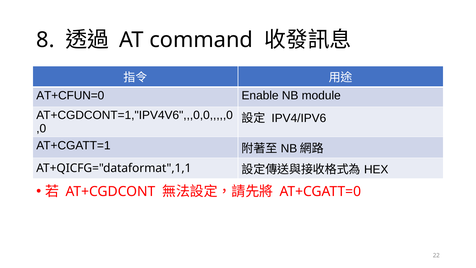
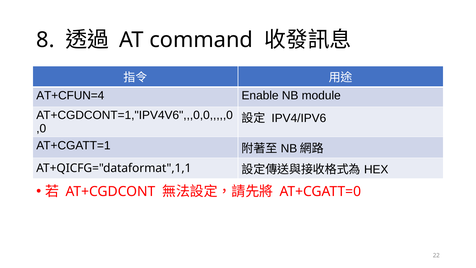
AT+CFUN=0: AT+CFUN=0 -> AT+CFUN=4
